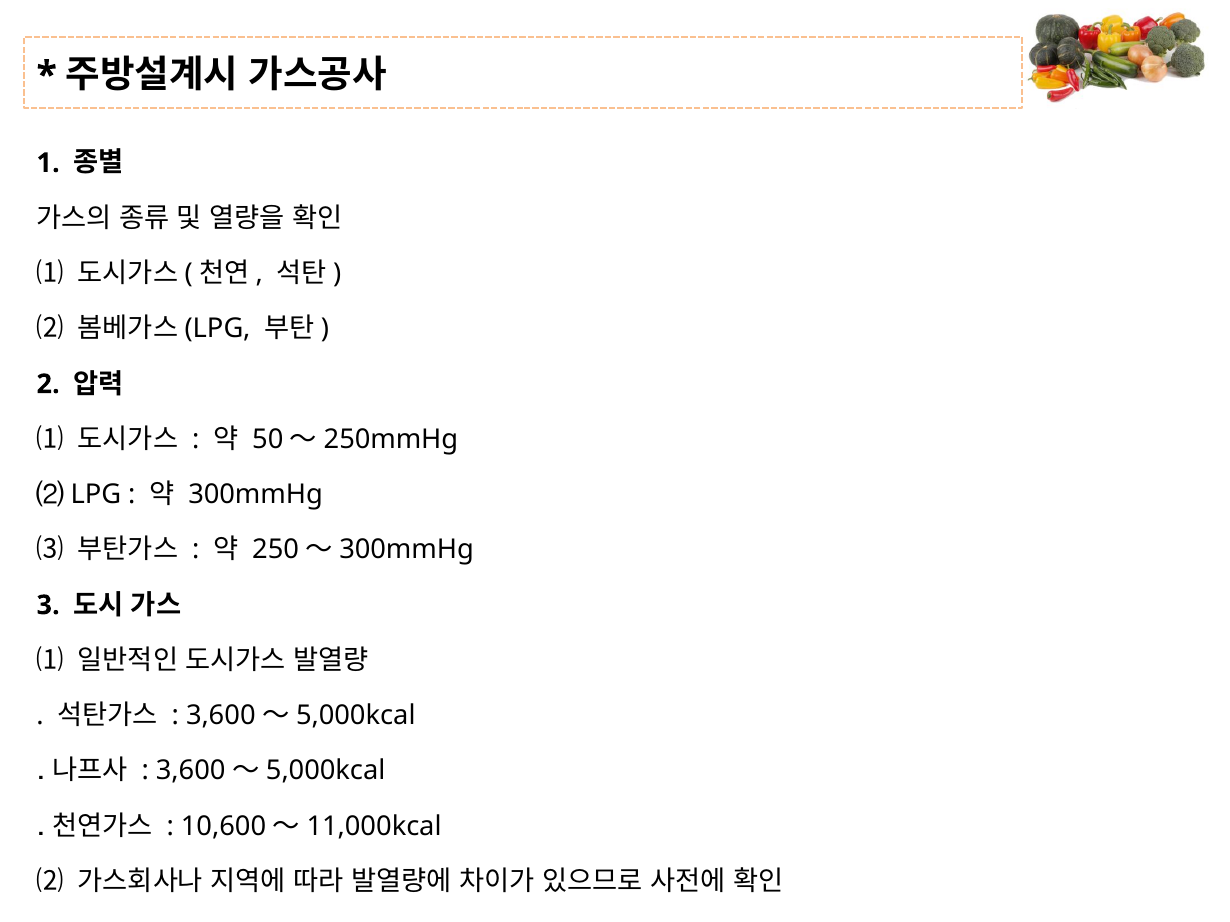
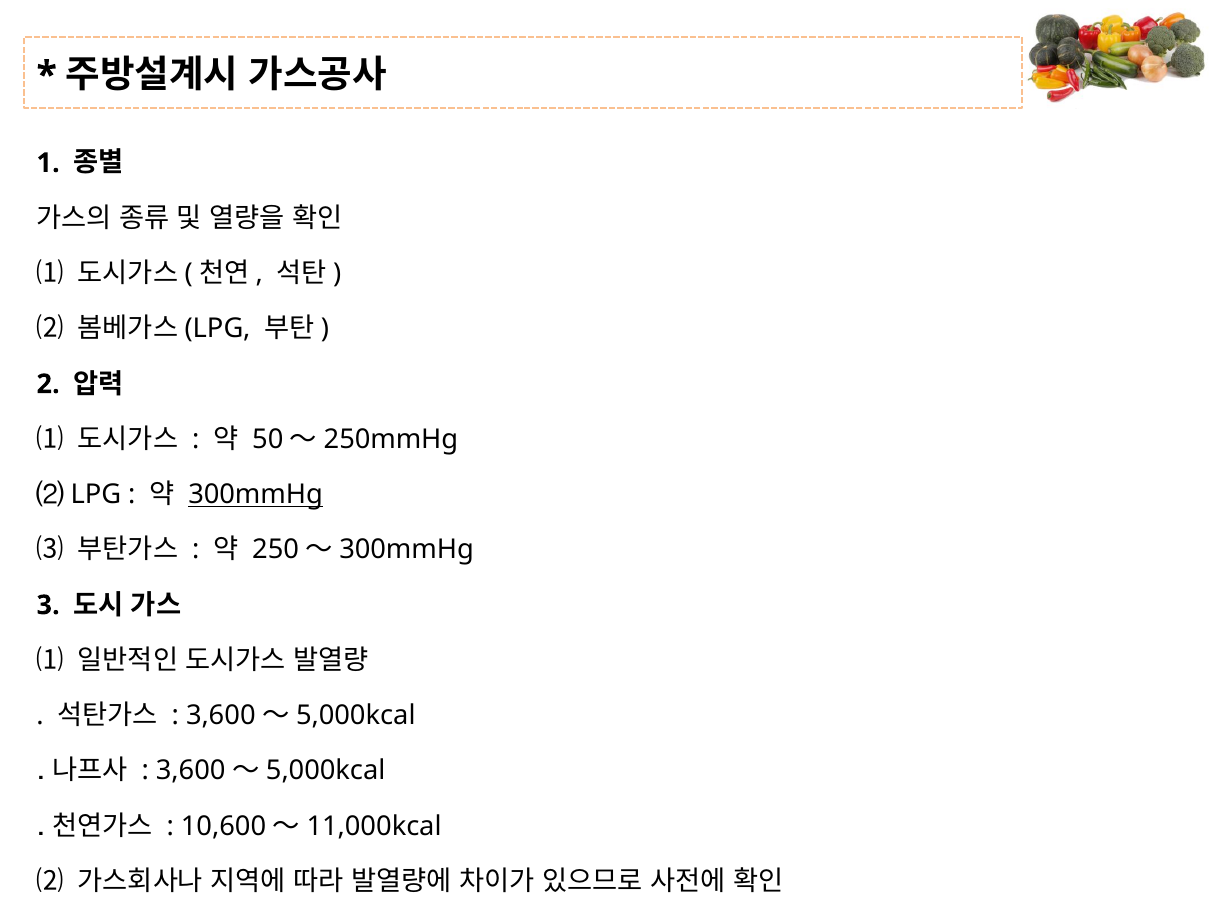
300mmHg underline: none -> present
